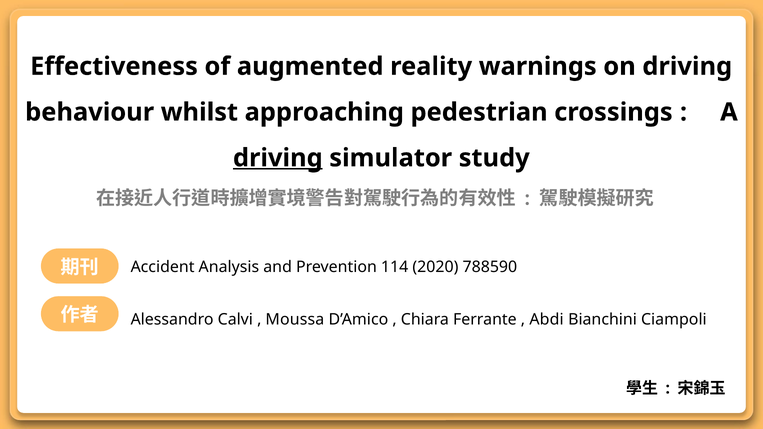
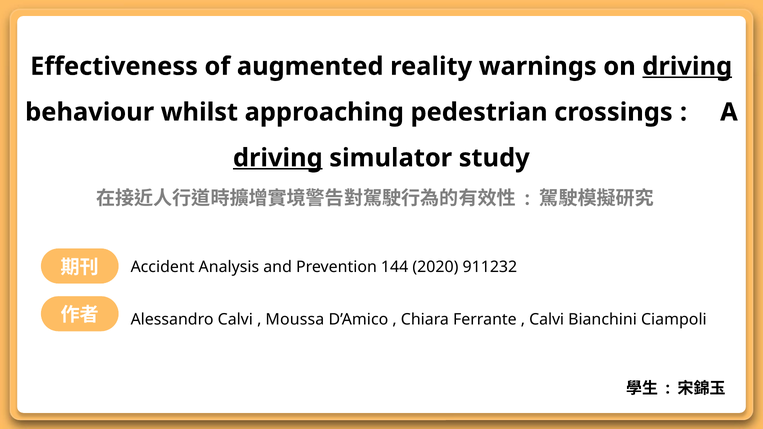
driving at (687, 66) underline: none -> present
114: 114 -> 144
788590: 788590 -> 911232
Abdi at (547, 320): Abdi -> Calvi
